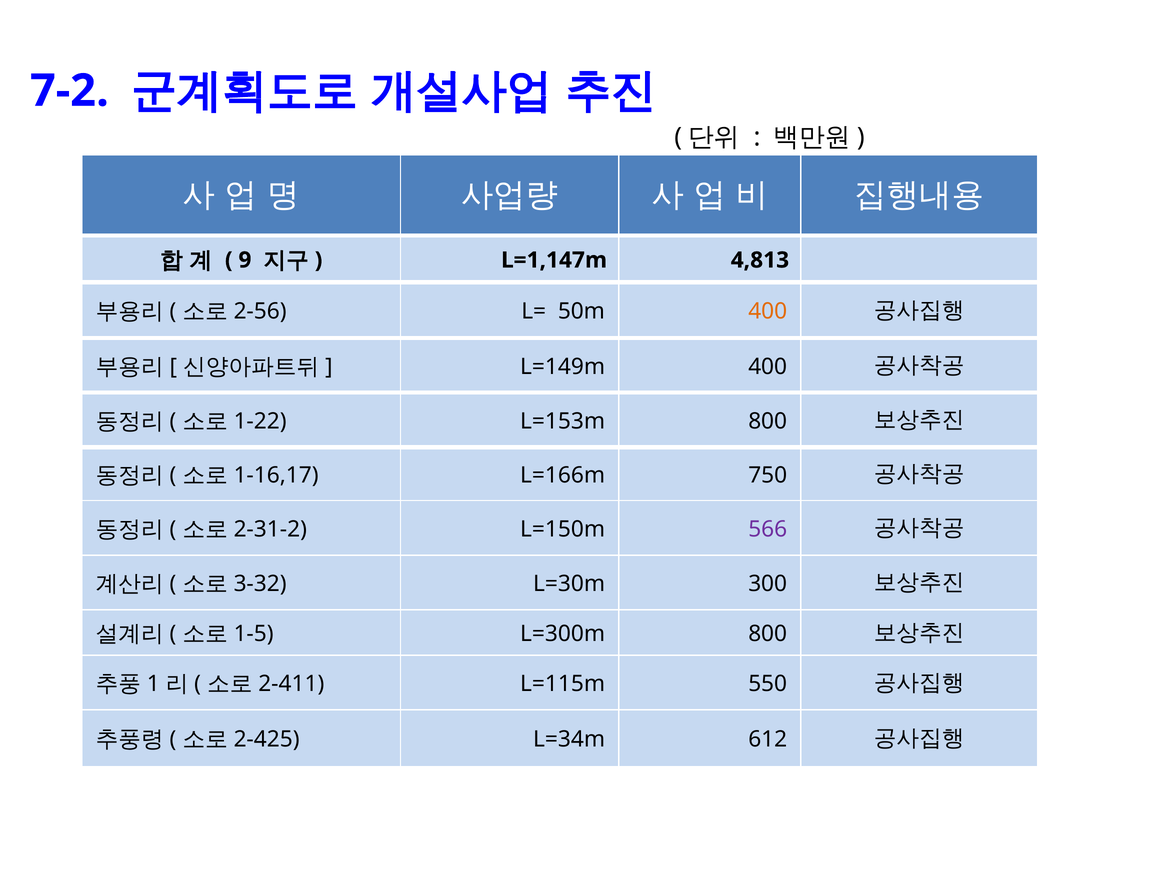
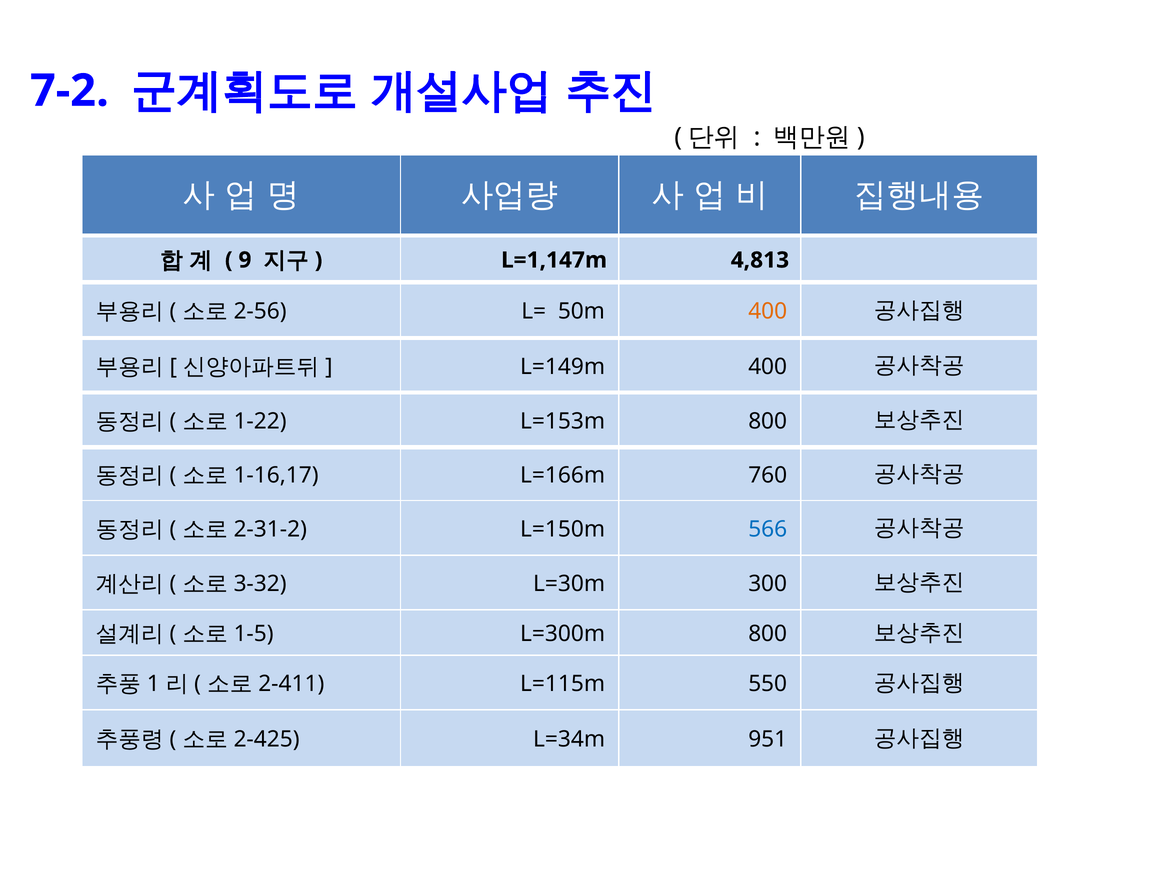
750: 750 -> 760
566 colour: purple -> blue
612: 612 -> 951
